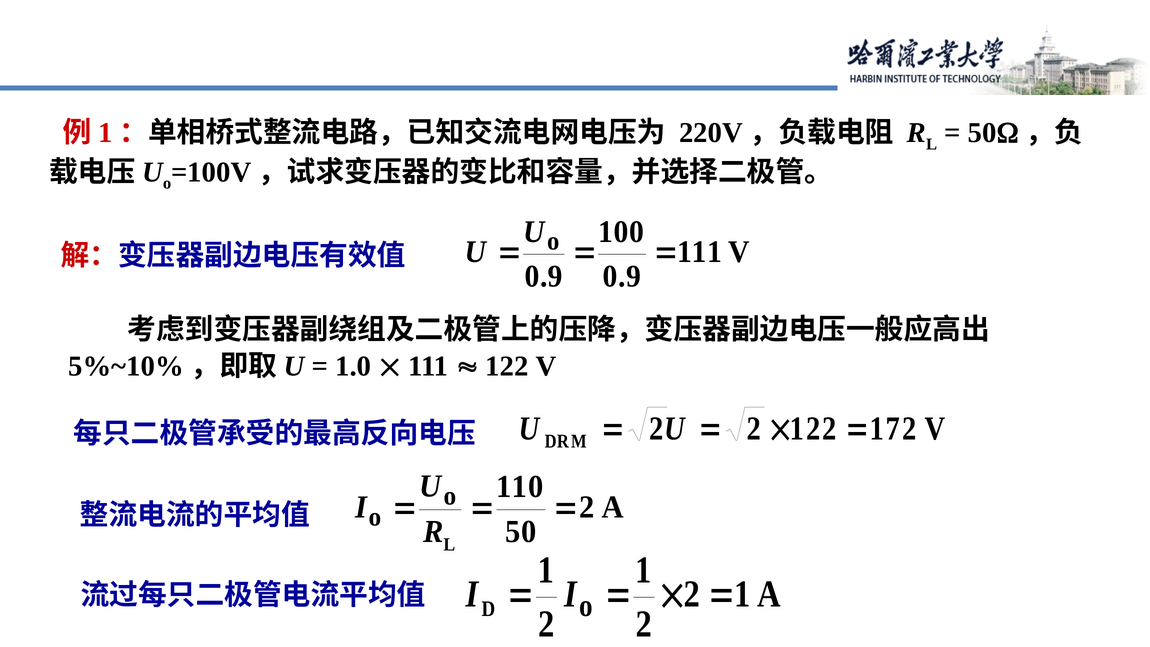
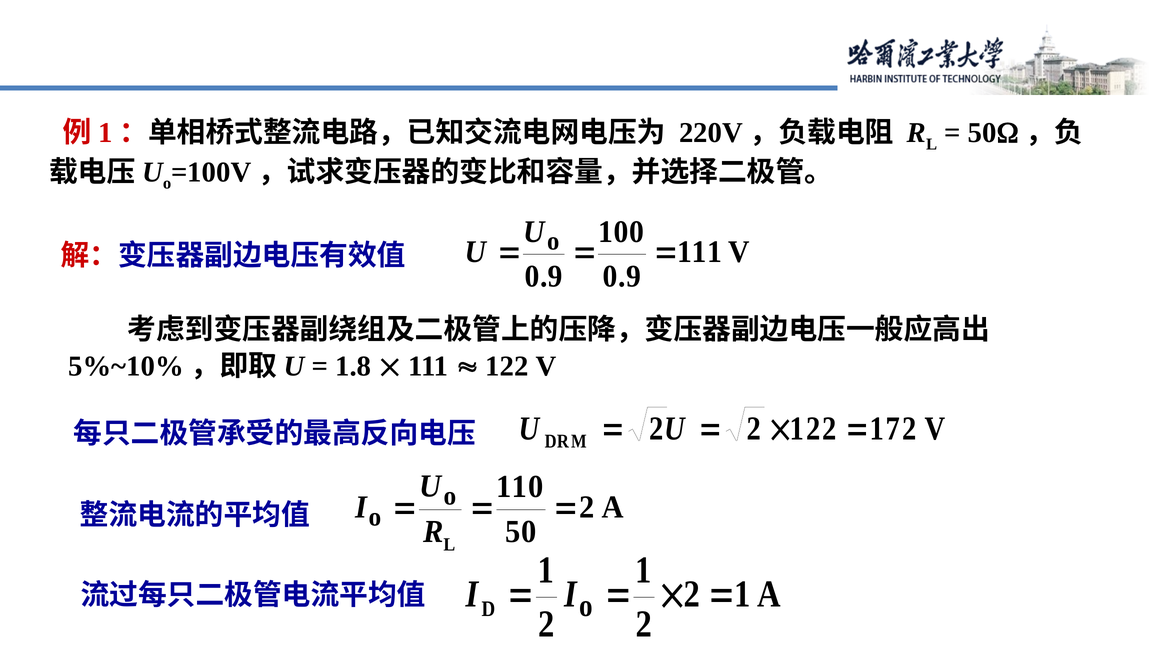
1.0: 1.0 -> 1.8
